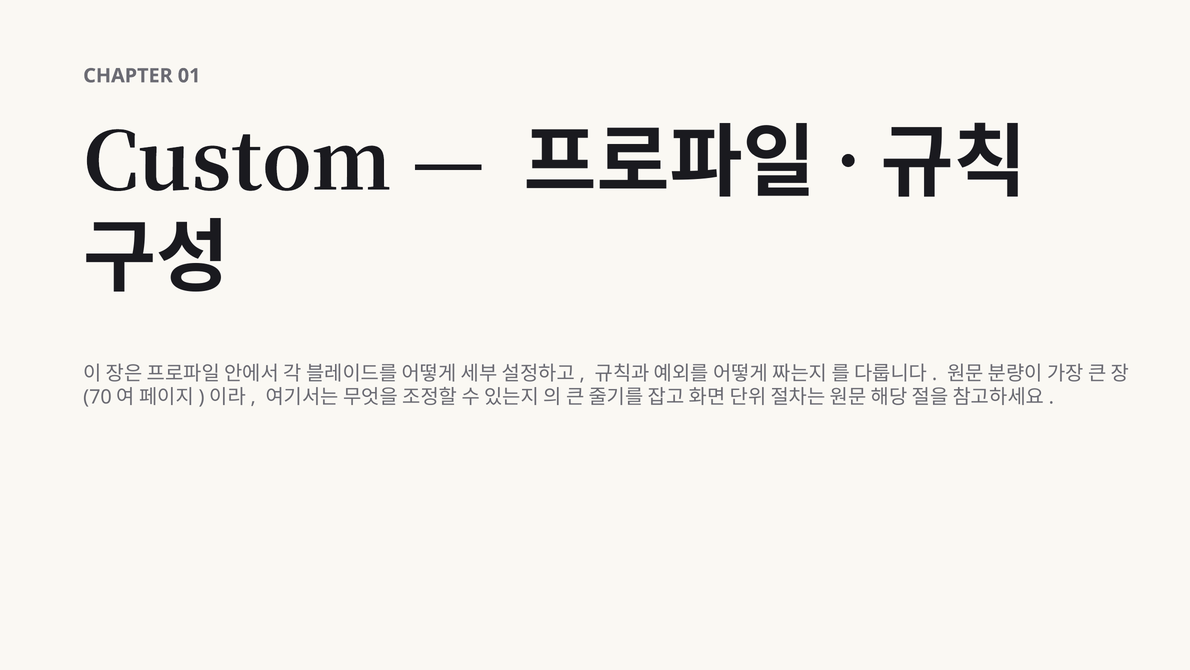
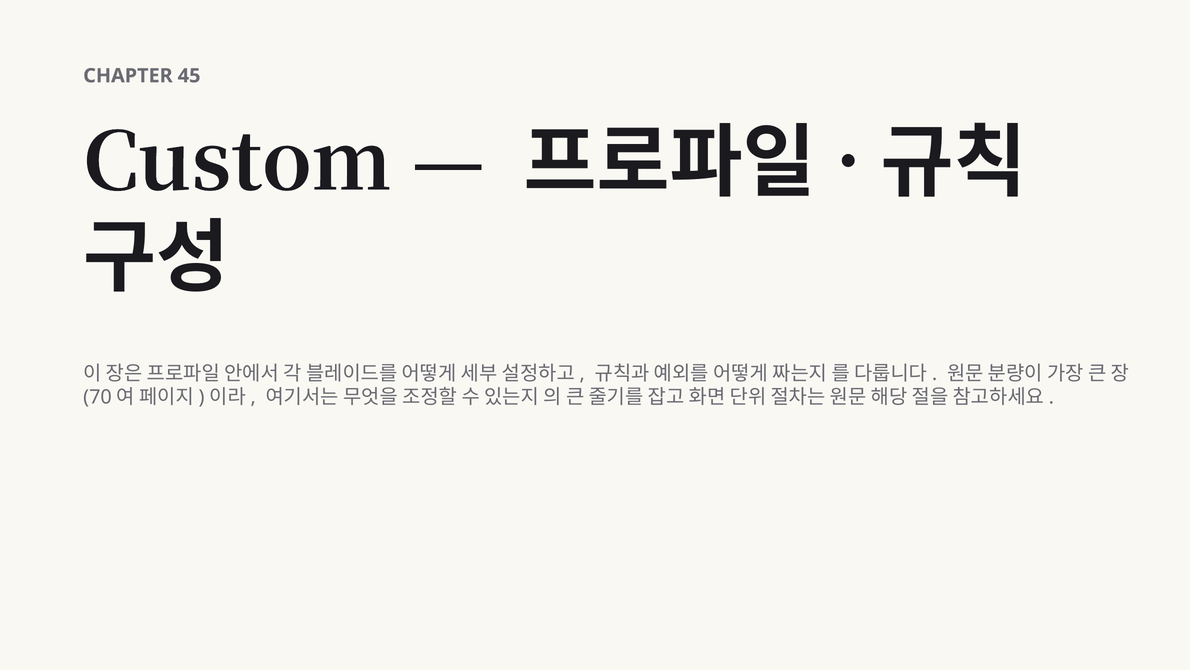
01: 01 -> 45
